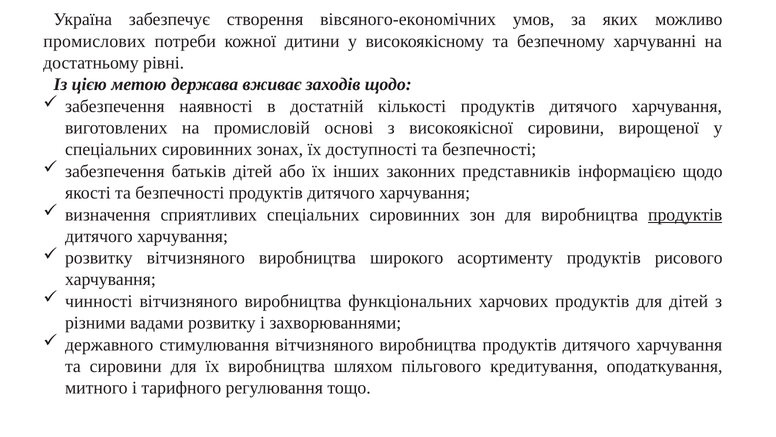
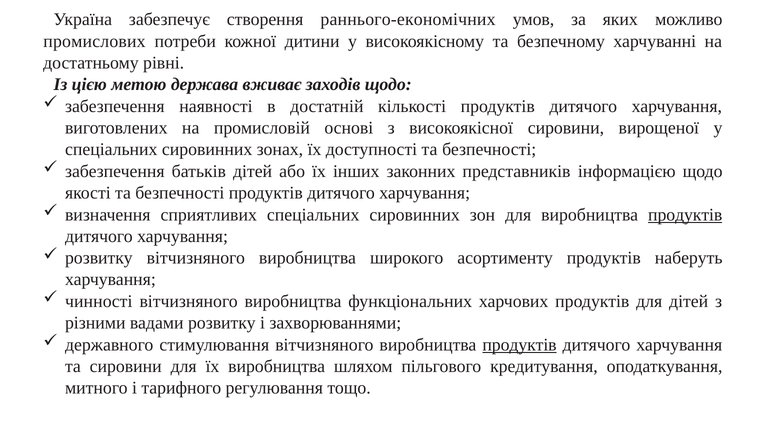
вівсяного-економічних: вівсяного-економічних -> раннього-економічних
рисового: рисового -> наберуть
продуктів at (520, 344) underline: none -> present
